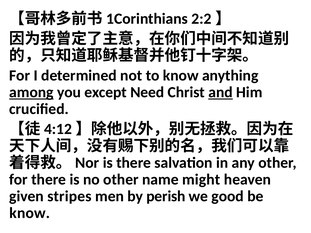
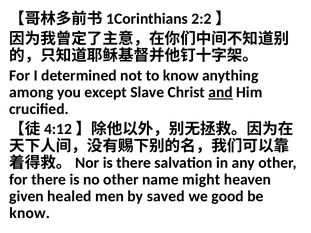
among underline: present -> none
Need: Need -> Slave
stripes: stripes -> healed
perish: perish -> saved
